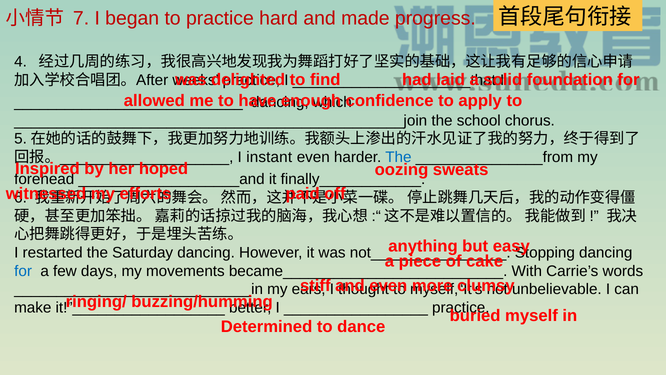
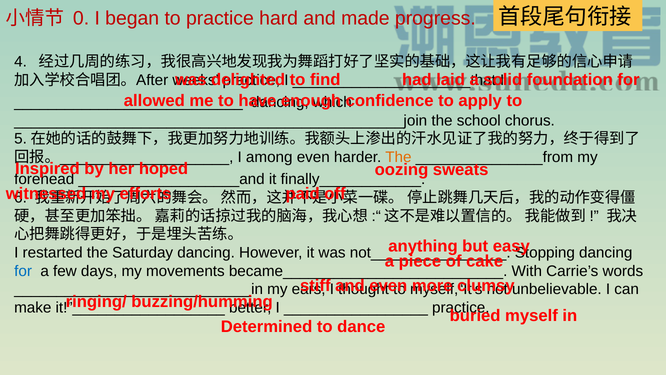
7: 7 -> 0
instant: instant -> among
The at (398, 157) colour: blue -> orange
